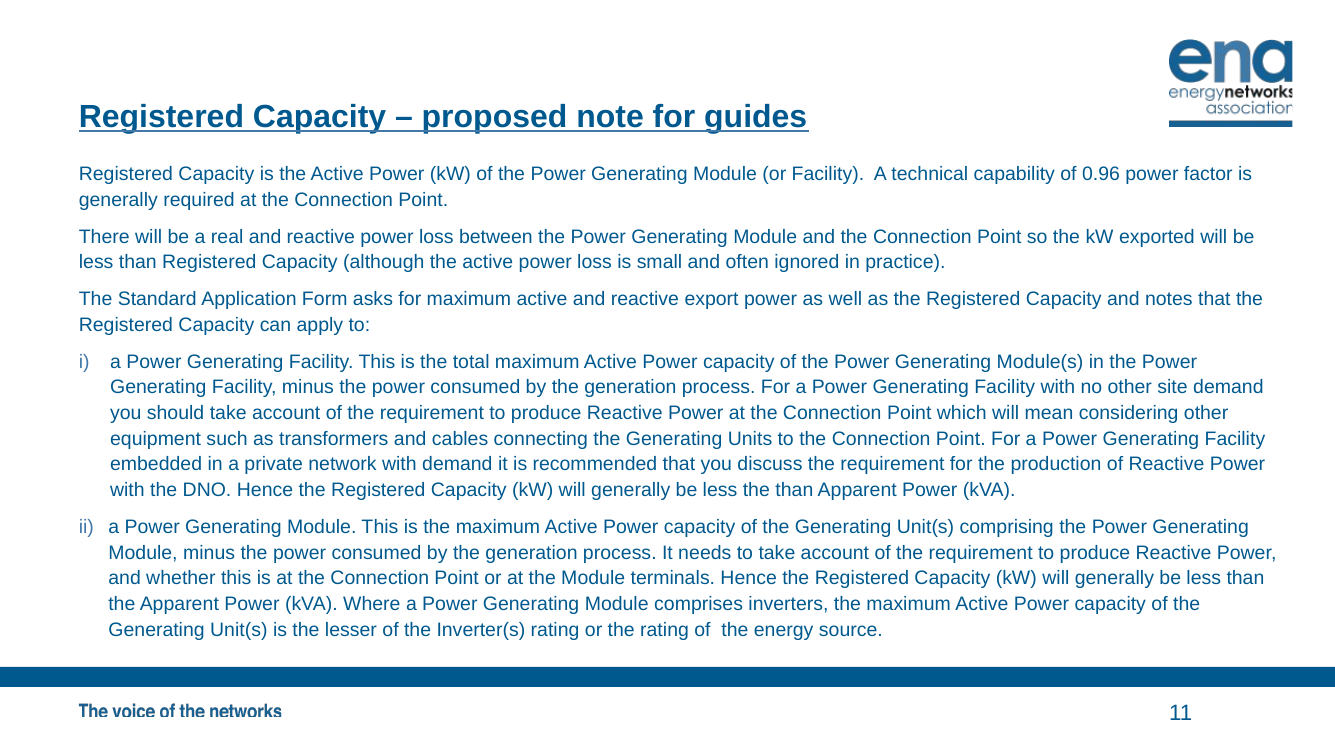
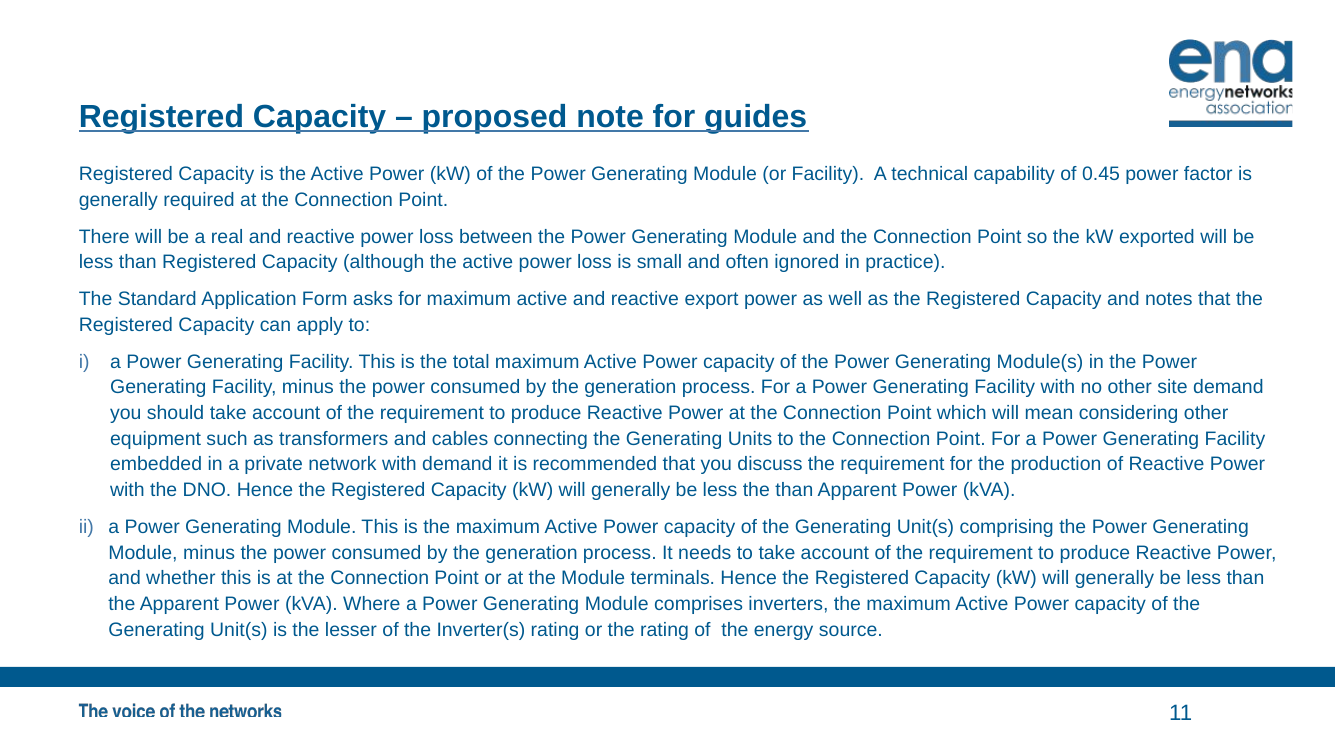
0.96: 0.96 -> 0.45
